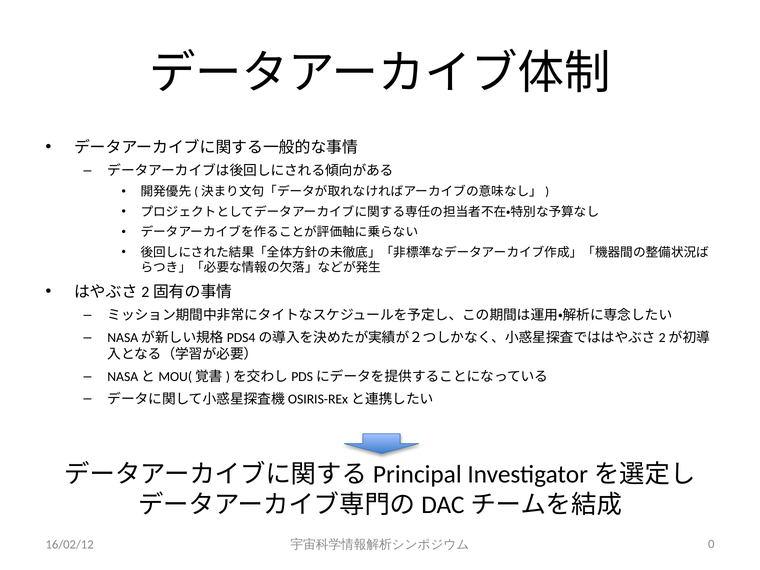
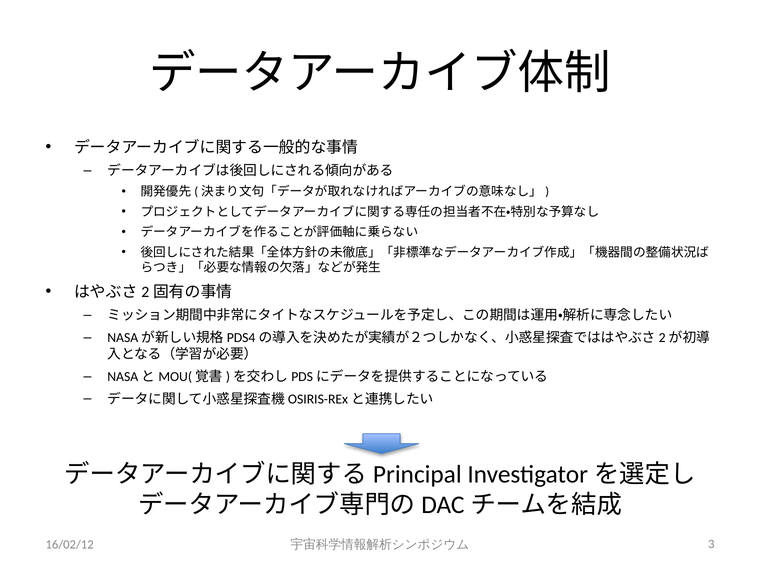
0: 0 -> 3
